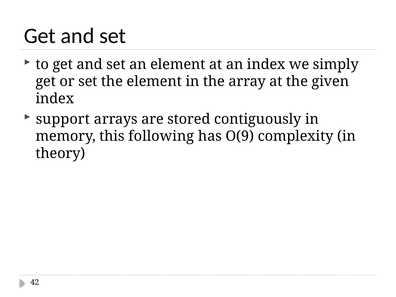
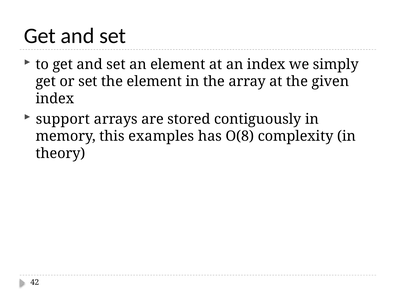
following: following -> examples
O(9: O(9 -> O(8
